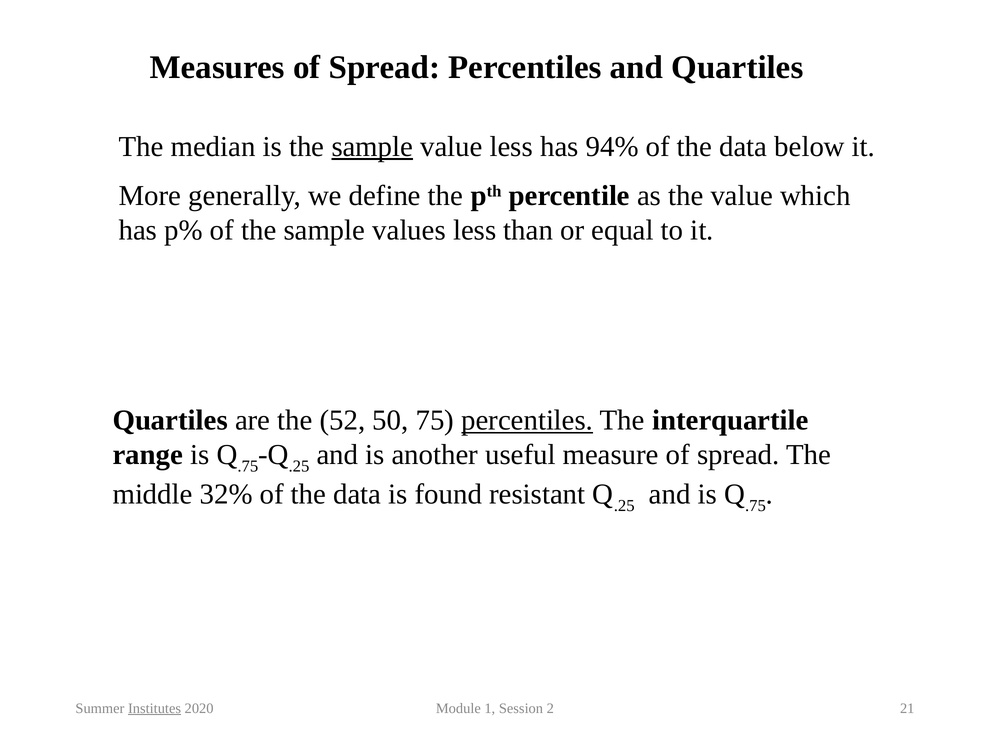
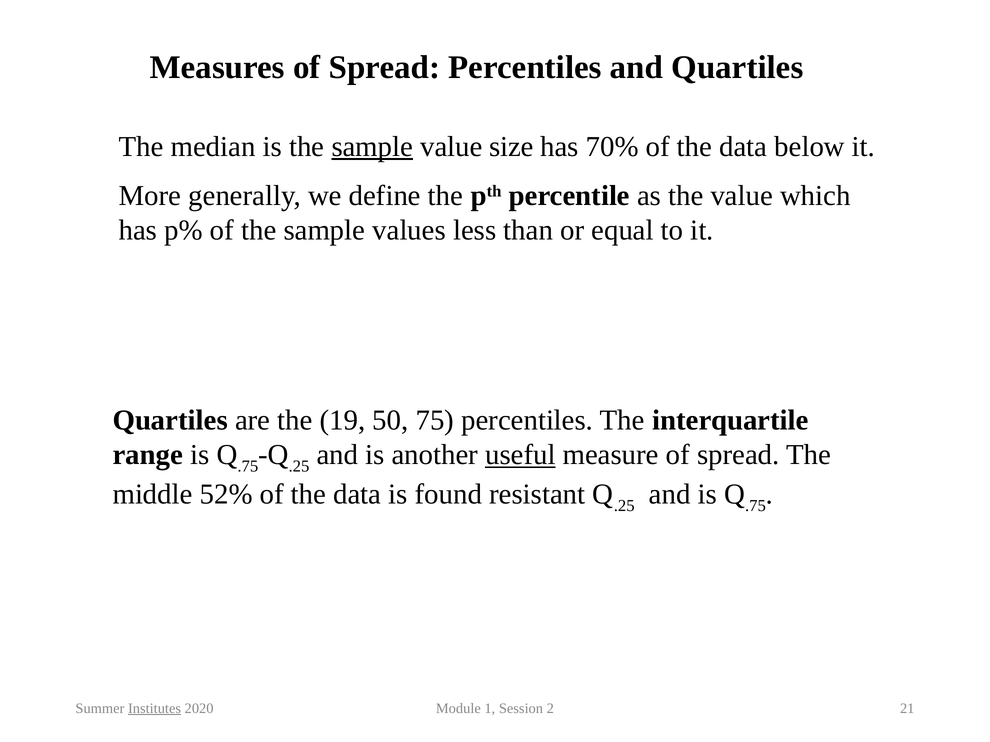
value less: less -> size
94%: 94% -> 70%
52: 52 -> 19
percentiles at (527, 421) underline: present -> none
useful underline: none -> present
32%: 32% -> 52%
